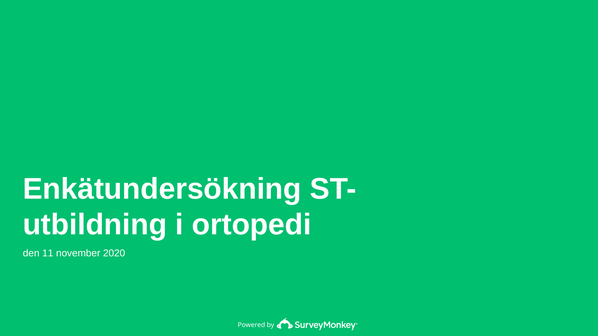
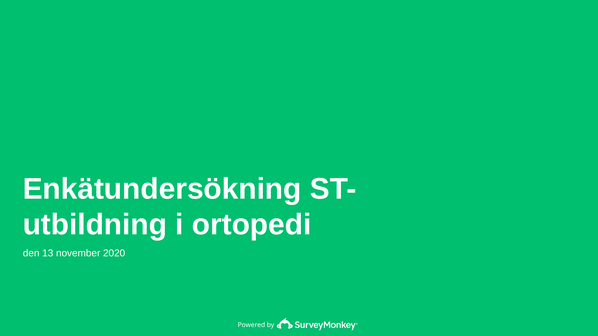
11: 11 -> 13
